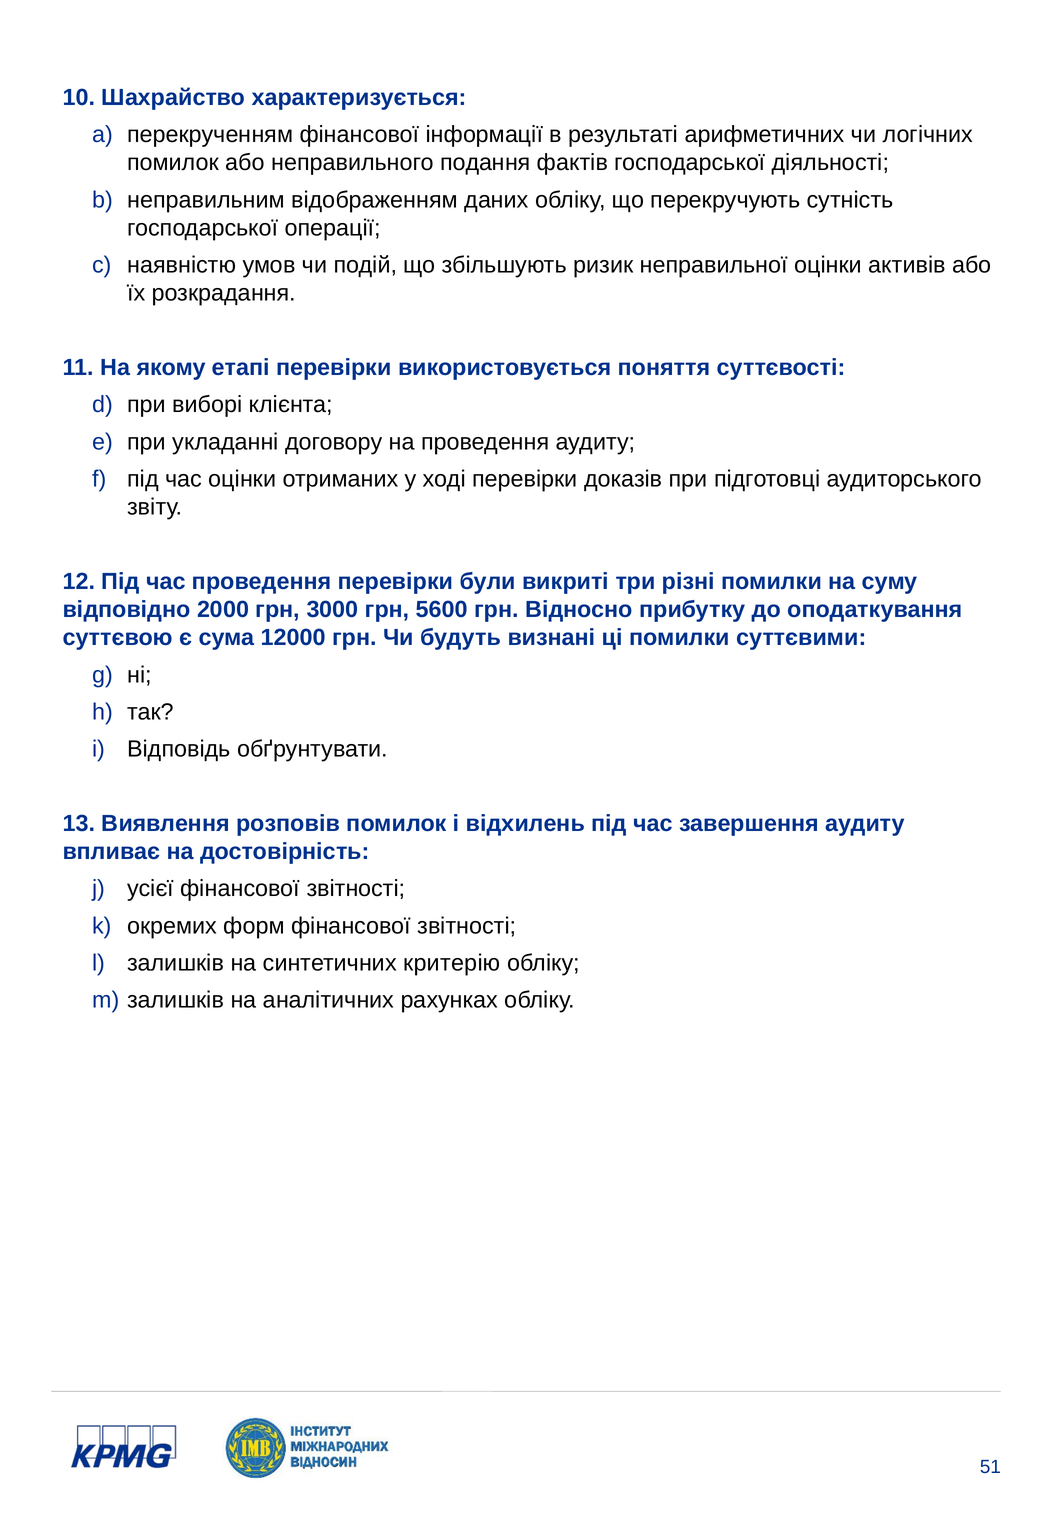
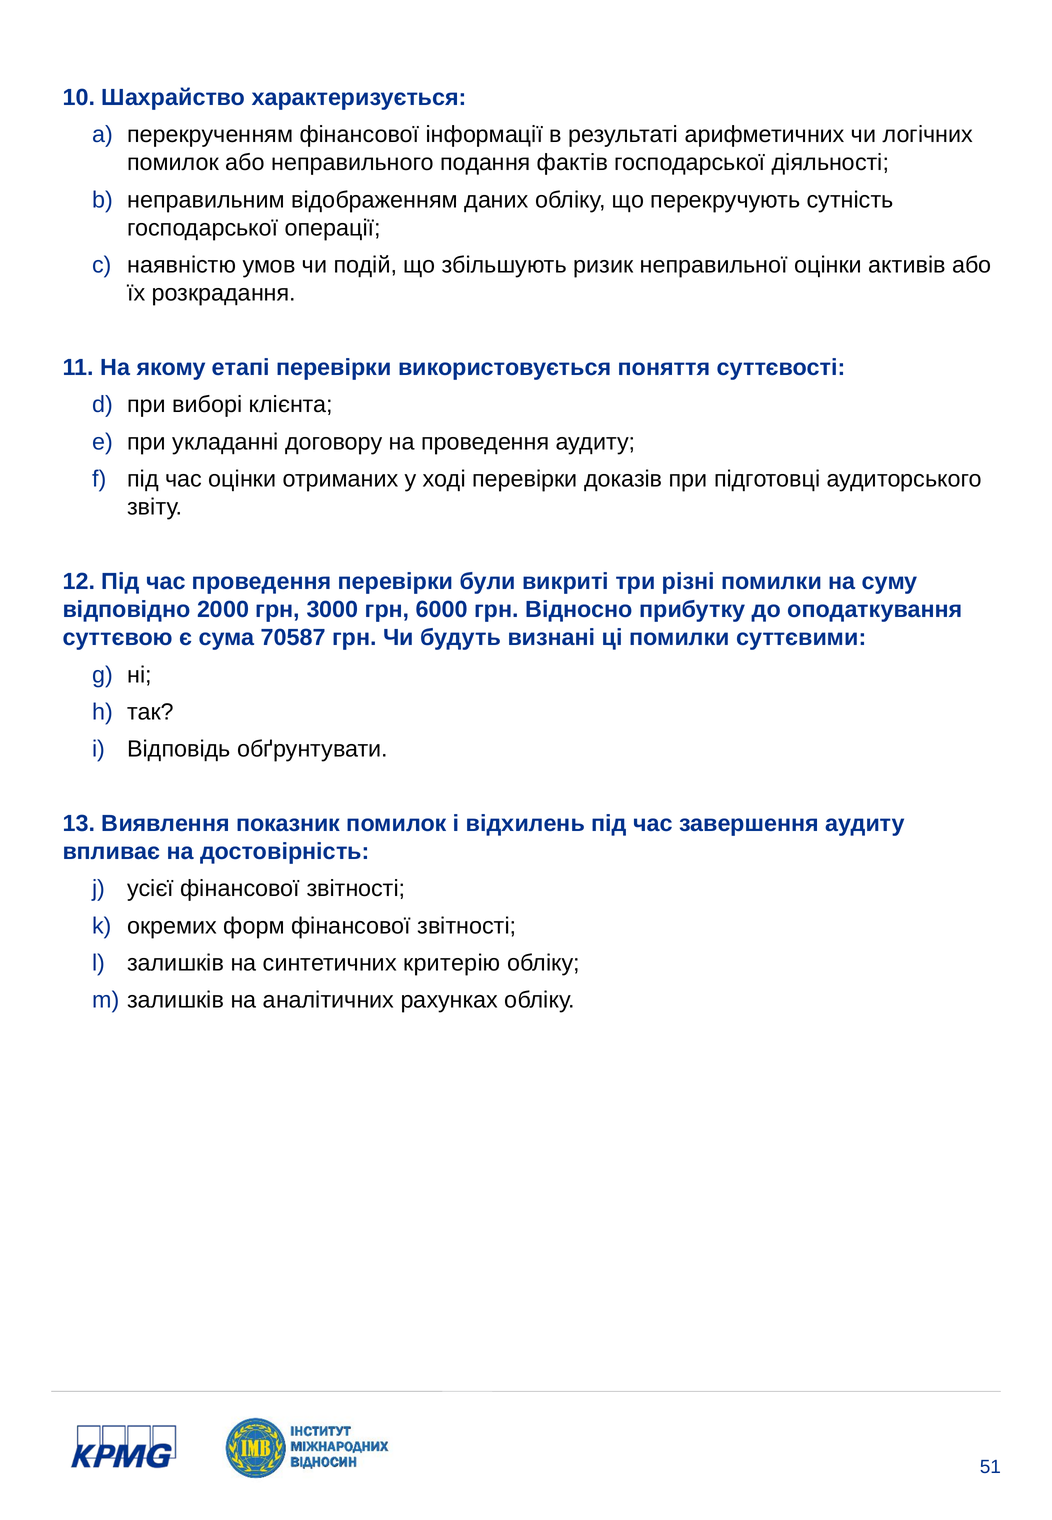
5600: 5600 -> 6000
12000: 12000 -> 70587
розповів: розповів -> показник
